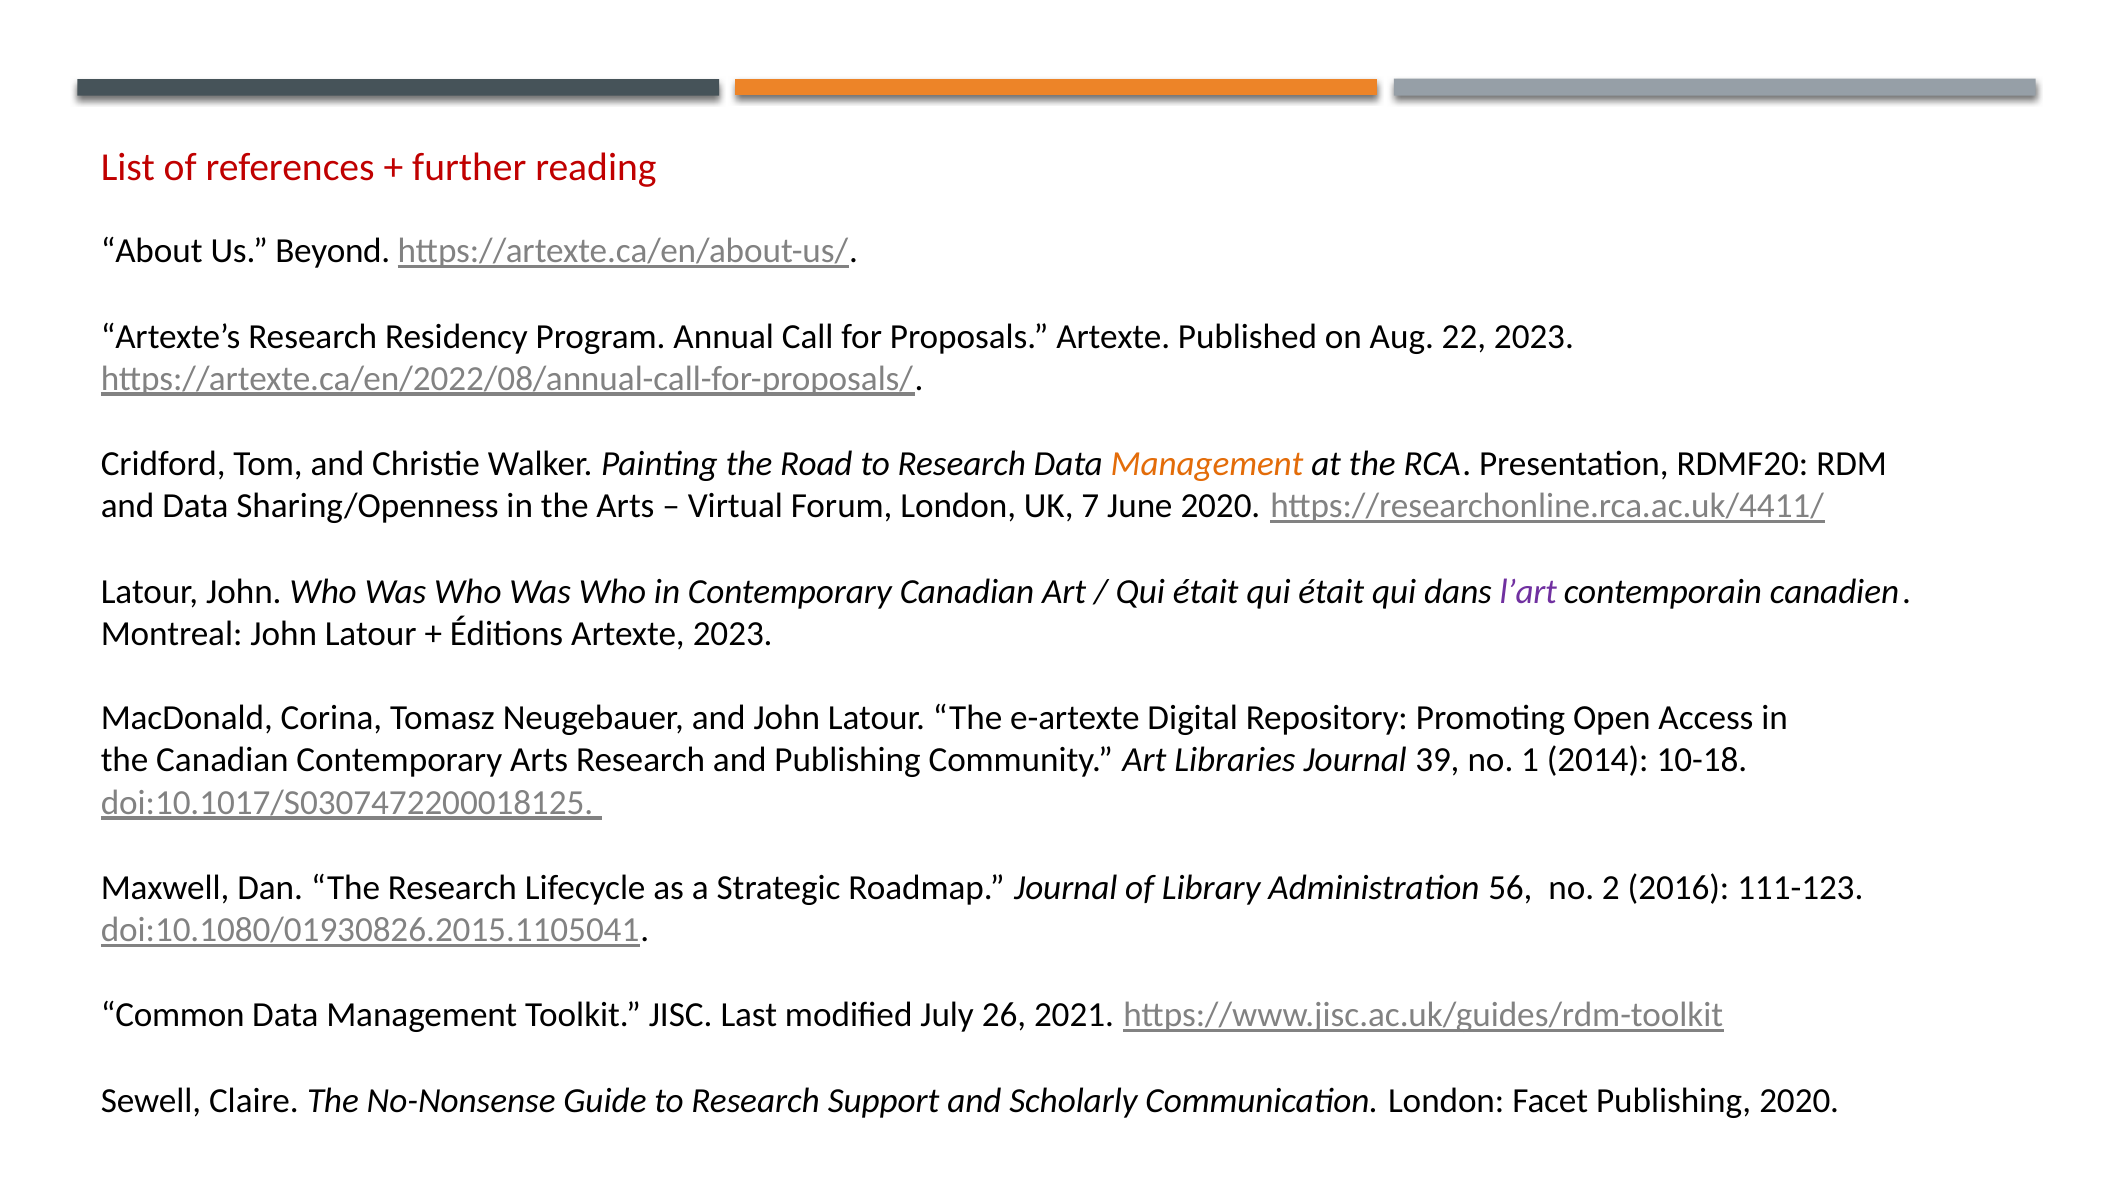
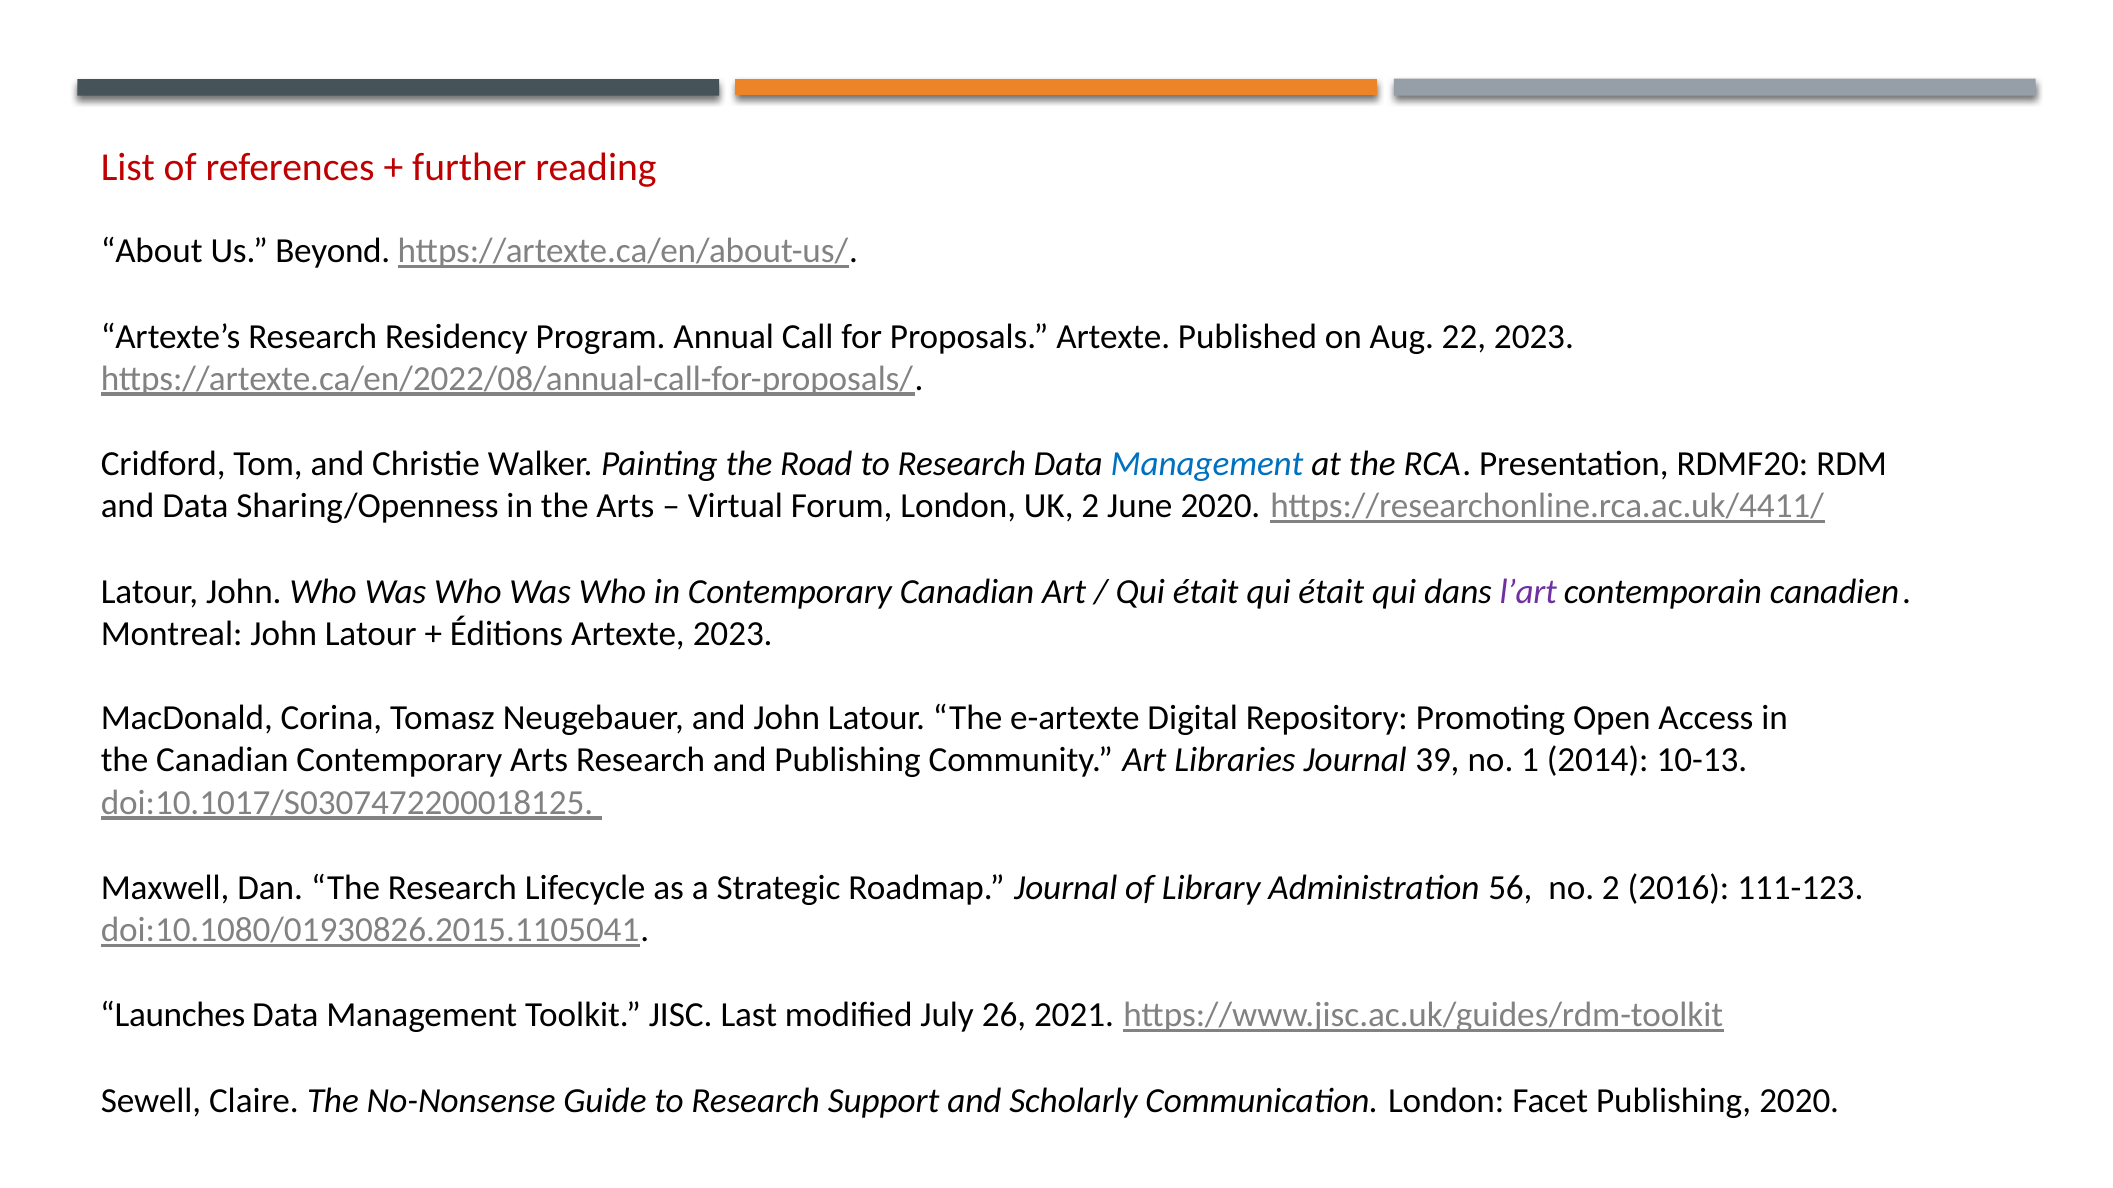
Management at (1207, 464) colour: orange -> blue
UK 7: 7 -> 2
10-18: 10-18 -> 10-13
Common: Common -> Launches
